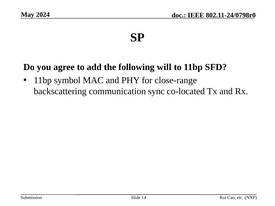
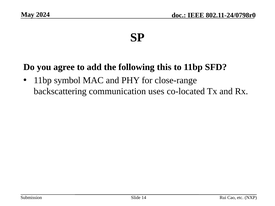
will: will -> this
sync: sync -> uses
